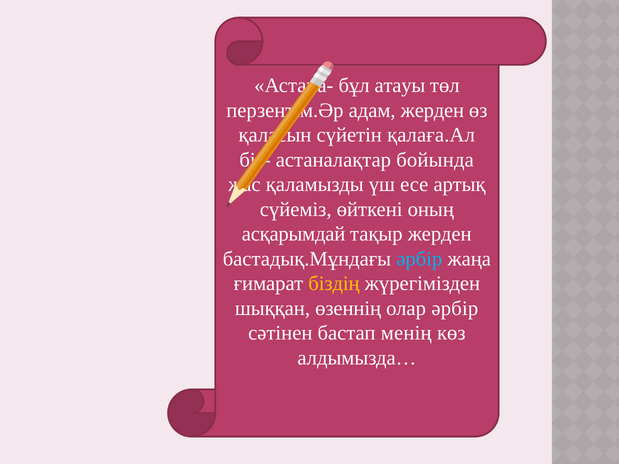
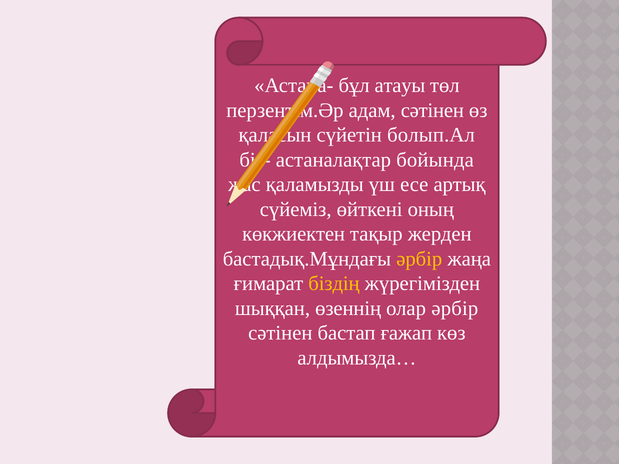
адам жерден: жерден -> сәтінен
қалаға.Ал: қалаға.Ал -> болып.Ал
асқарымдай: асқарымдай -> көкжиектен
әрбір at (419, 259) colour: light blue -> yellow
менің: менің -> ғажап
